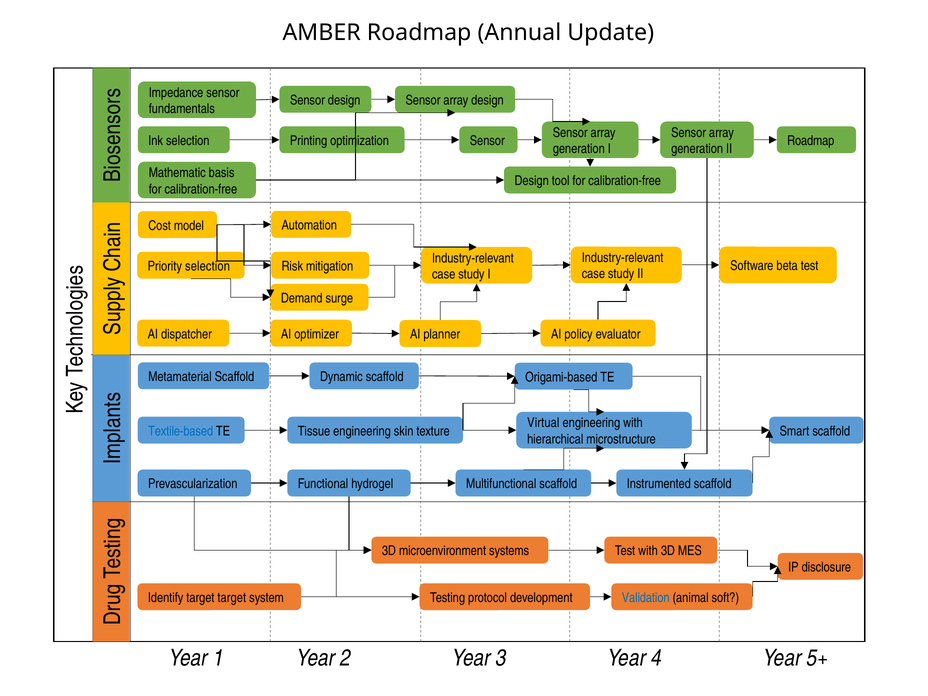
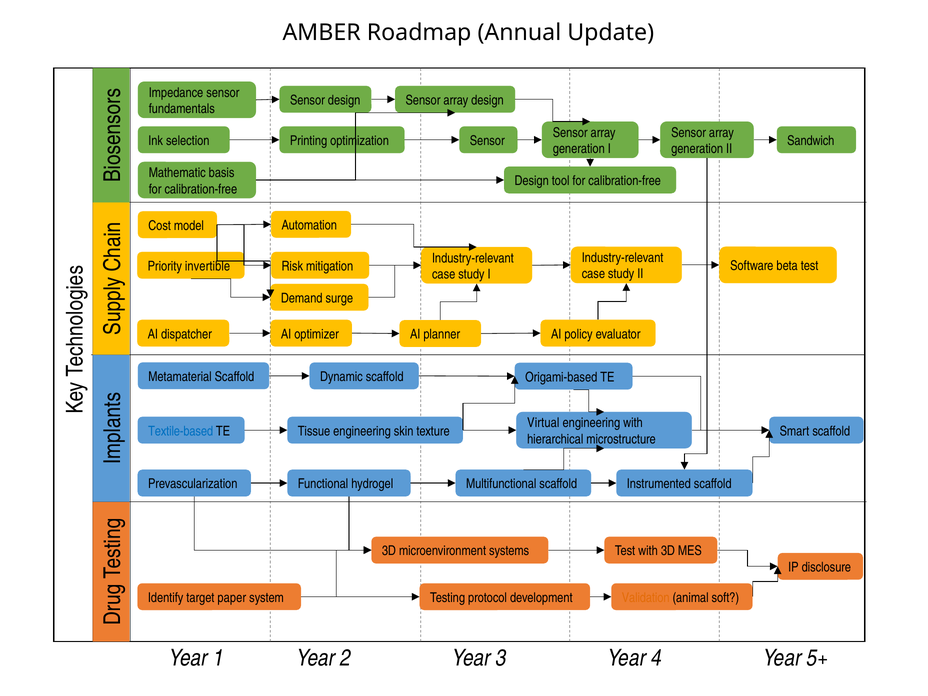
Roadmap at (811, 141): Roadmap -> Sandwich
Priority selection: selection -> invertible
target target: target -> paper
Validation colour: blue -> orange
